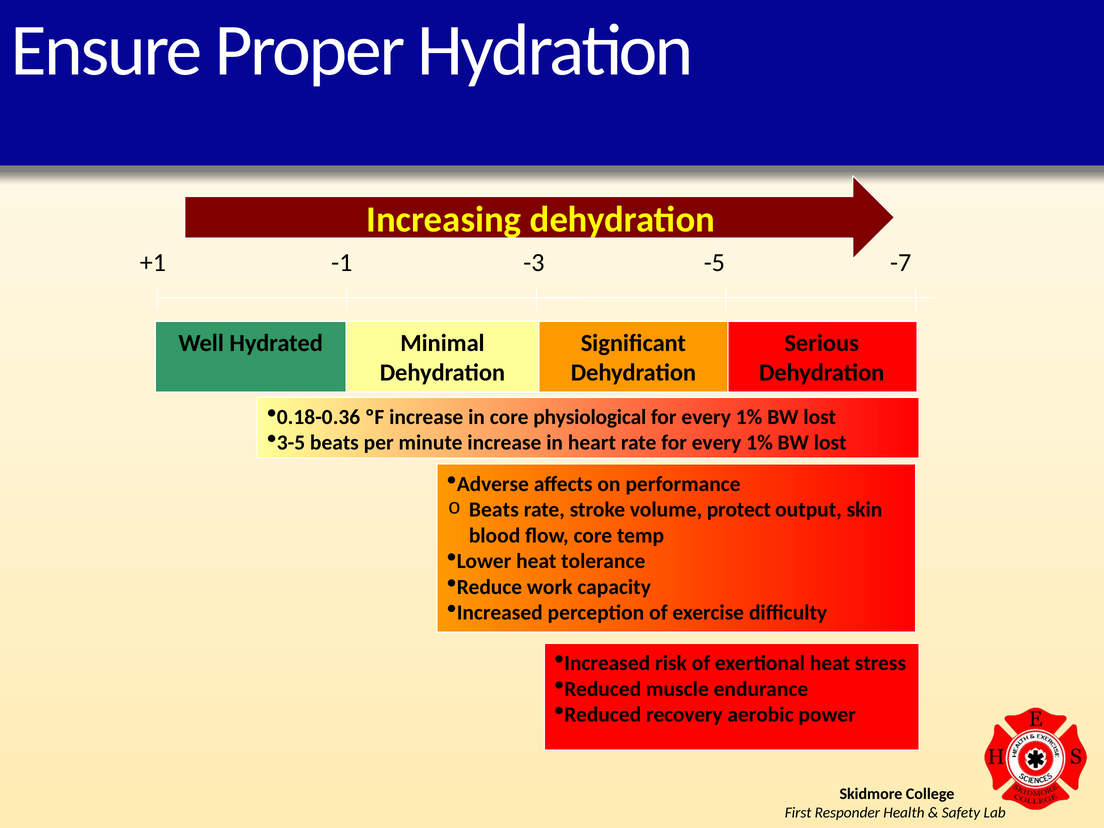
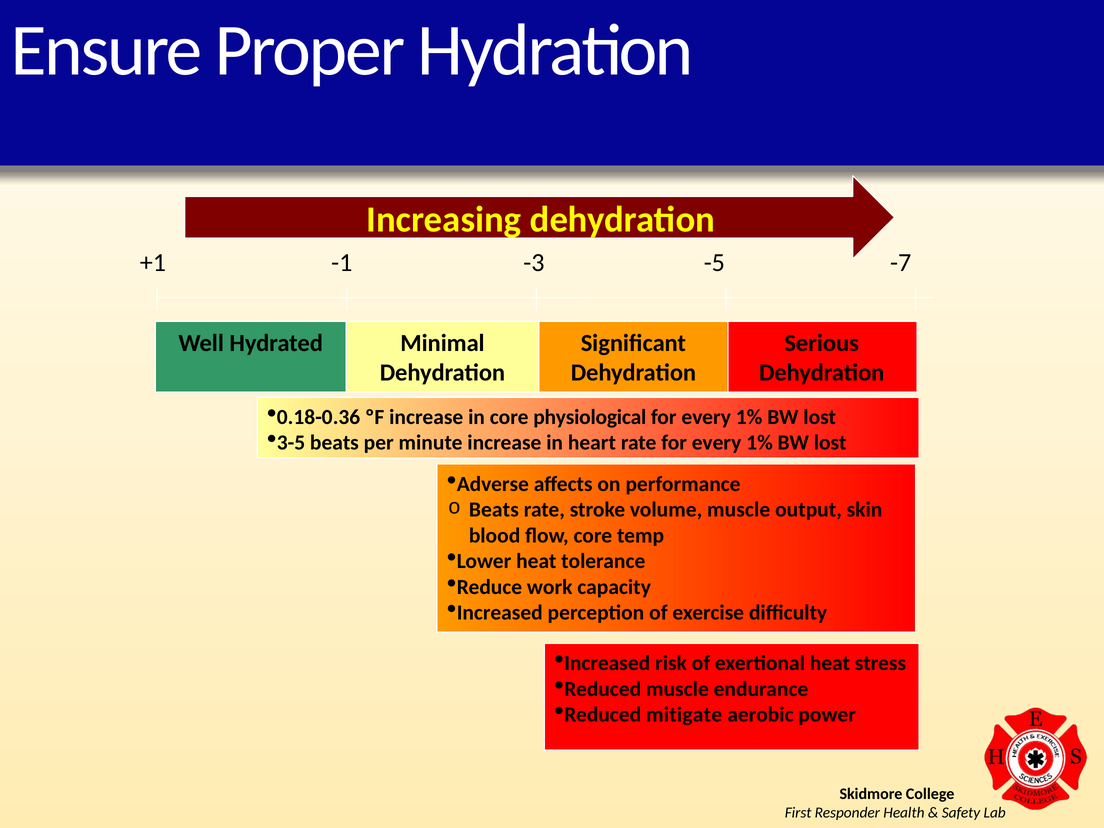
volume protect: protect -> muscle
recovery: recovery -> mitigate
